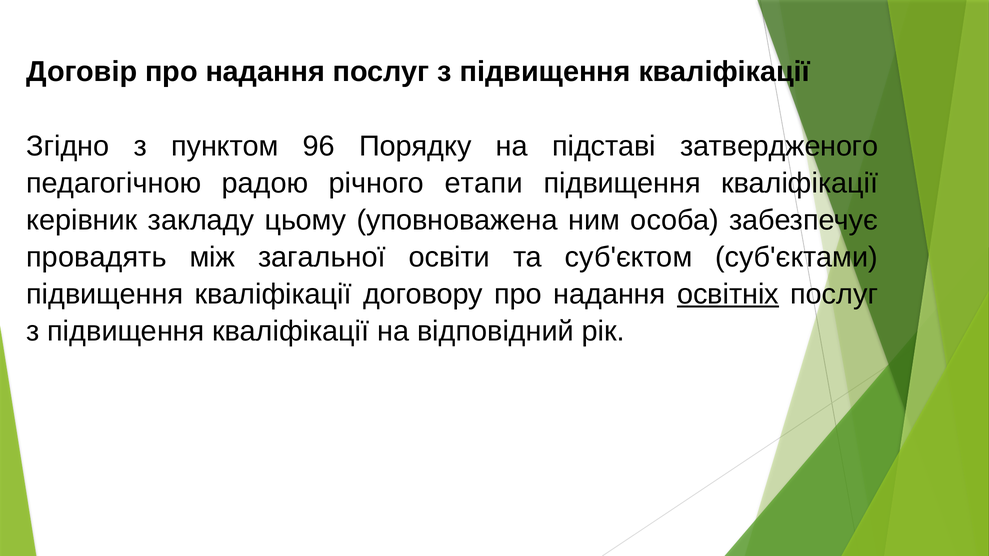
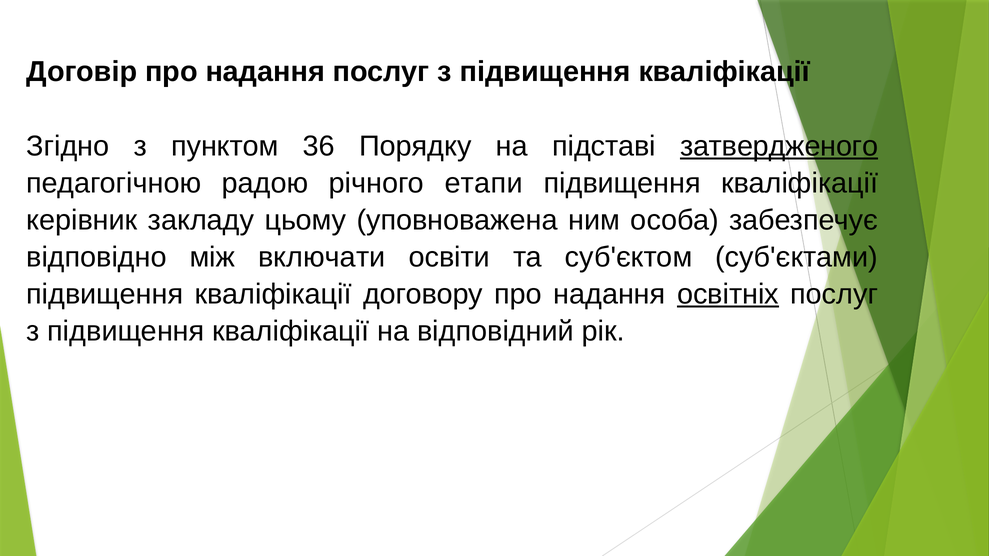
96: 96 -> 36
затвердженого underline: none -> present
провадять: провадять -> відповідно
загальної: загальної -> включати
